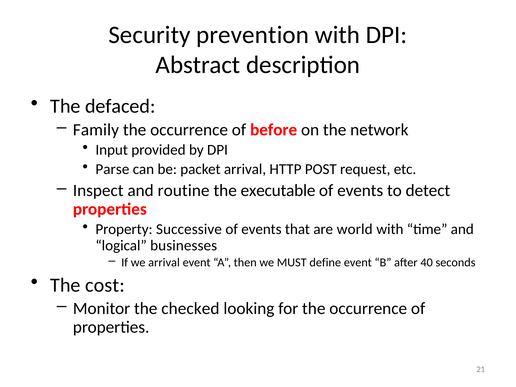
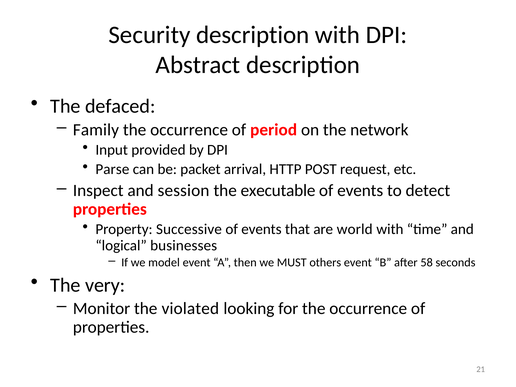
Security prevention: prevention -> description
before: before -> period
routine: routine -> session
we arrival: arrival -> model
define: define -> others
40: 40 -> 58
cost: cost -> very
checked: checked -> violated
